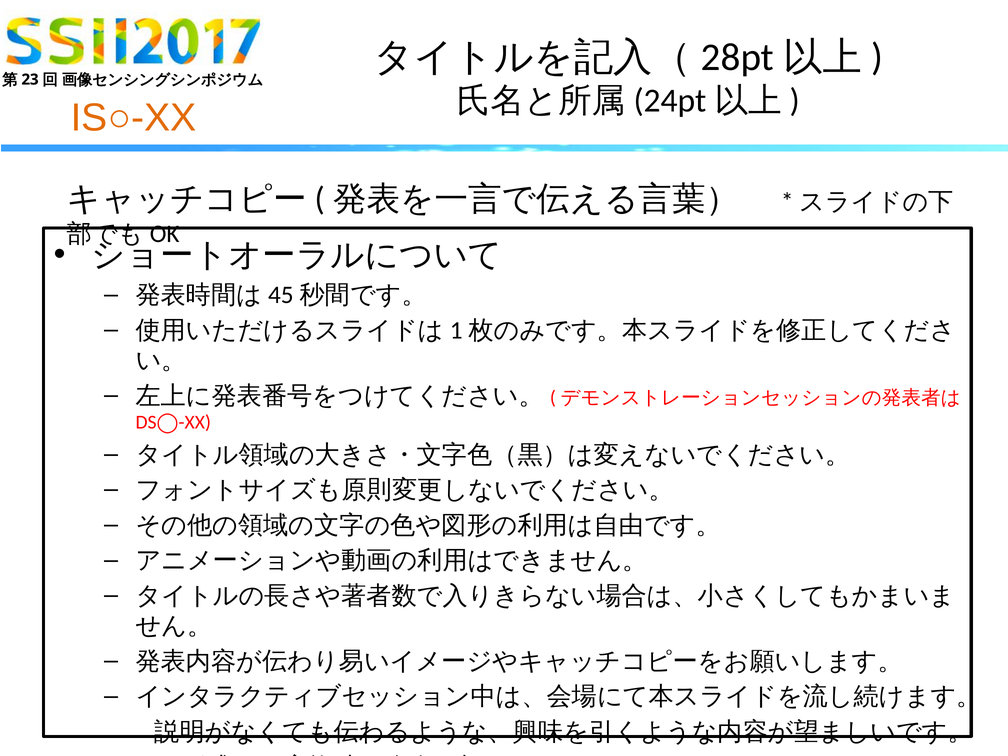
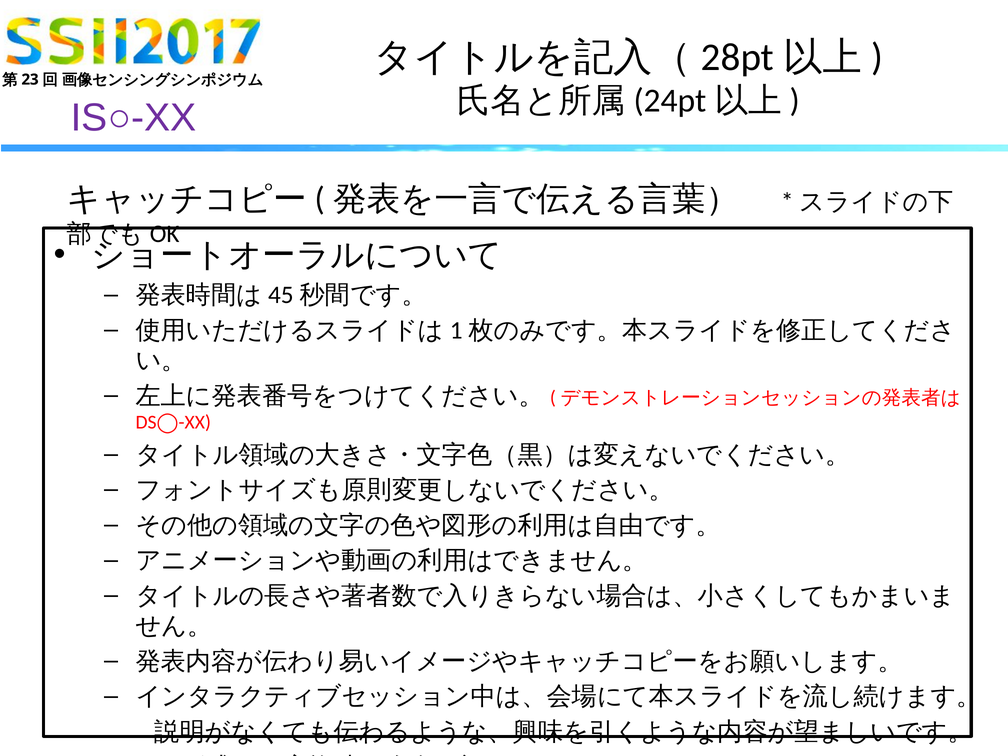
IS○-XX colour: orange -> purple
